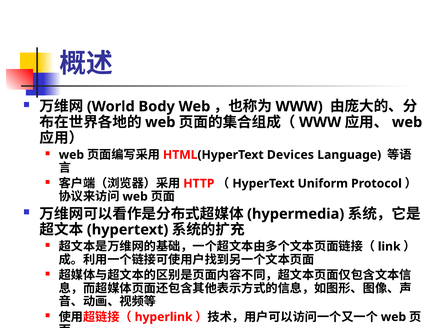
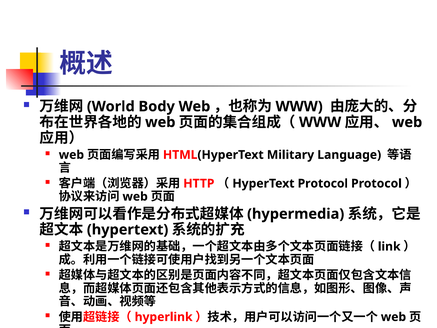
Devices: Devices -> Military
Uniform at (323, 183): Uniform -> Protocol
